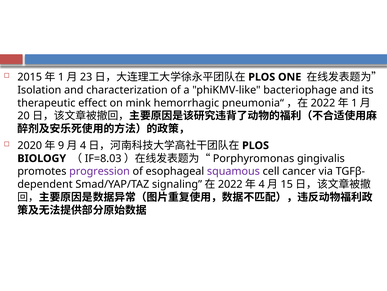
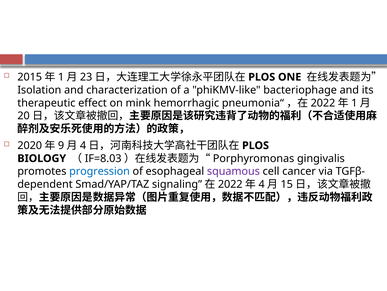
progression colour: purple -> blue
